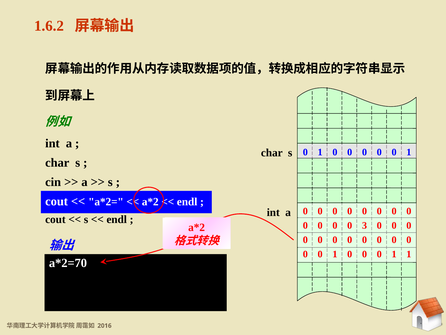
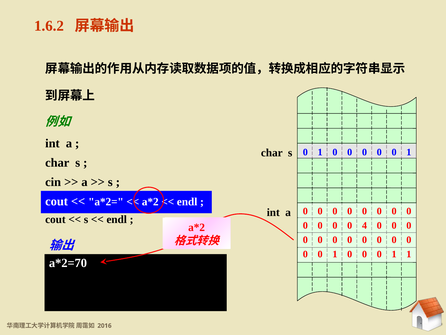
3: 3 -> 4
